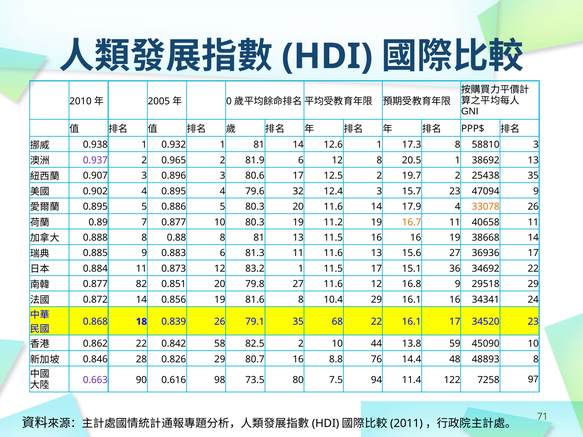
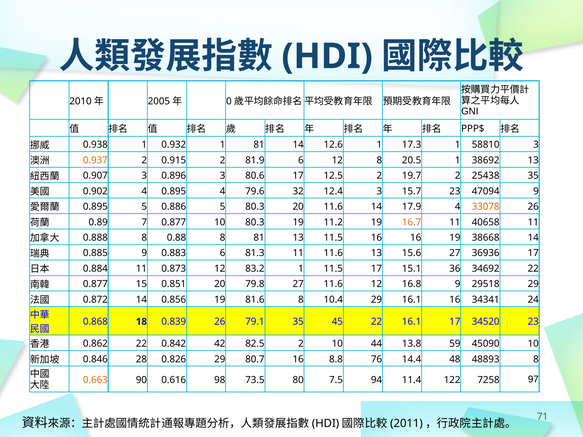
17.3 8: 8 -> 1
0.937 colour: purple -> orange
0.965: 0.965 -> 0.915
82: 82 -> 15
68: 68 -> 45
58: 58 -> 42
0.663 colour: purple -> orange
